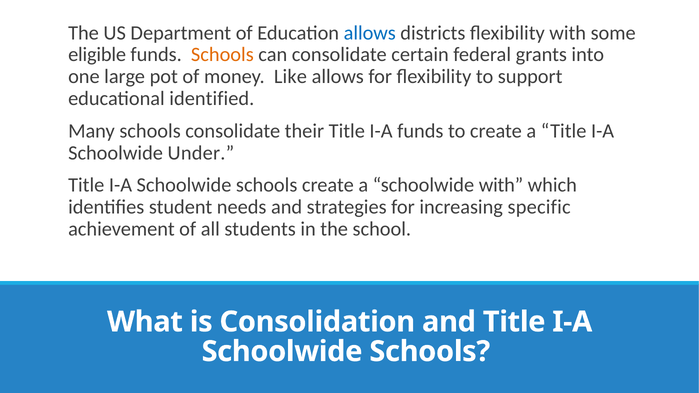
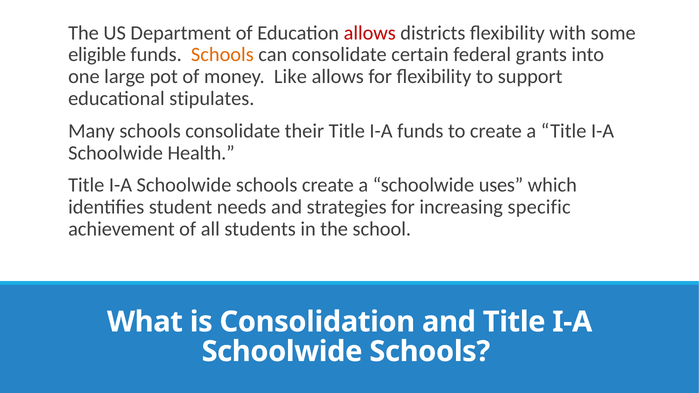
allows at (370, 33) colour: blue -> red
identified: identified -> stipulates
Under: Under -> Health
schoolwide with: with -> uses
